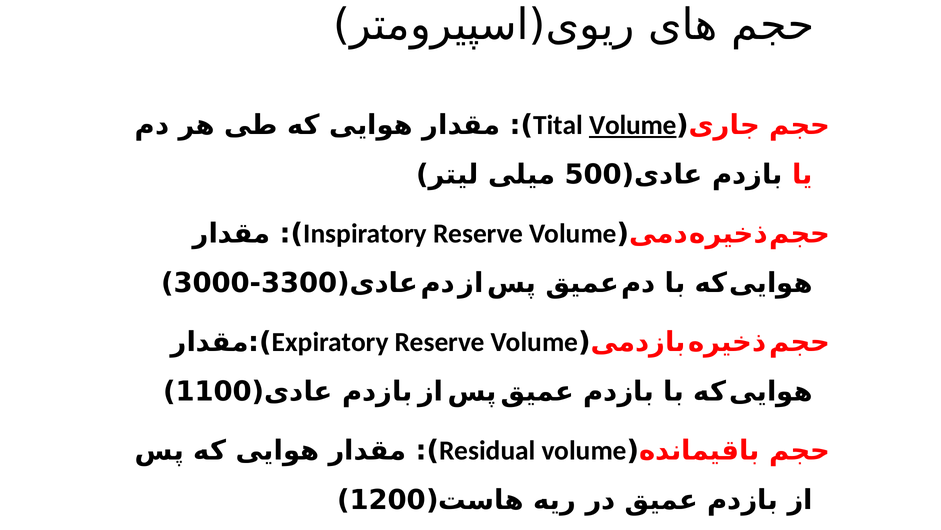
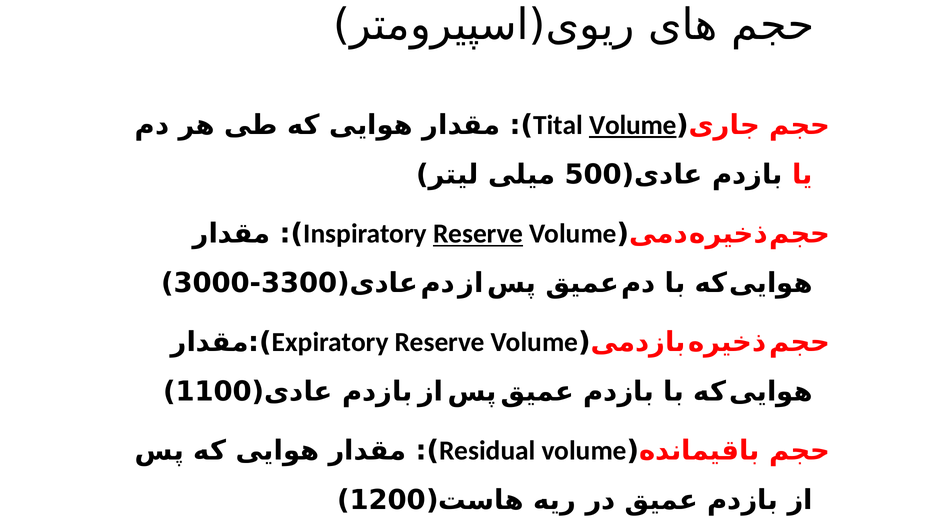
Reserve at (478, 233) underline: none -> present
